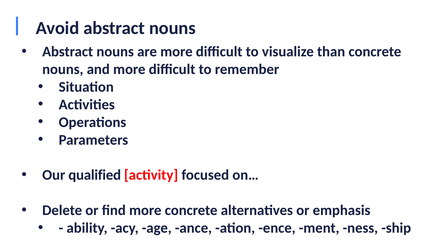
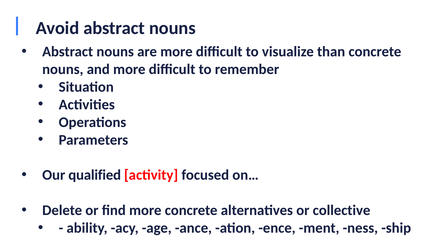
emphasis: emphasis -> collective
